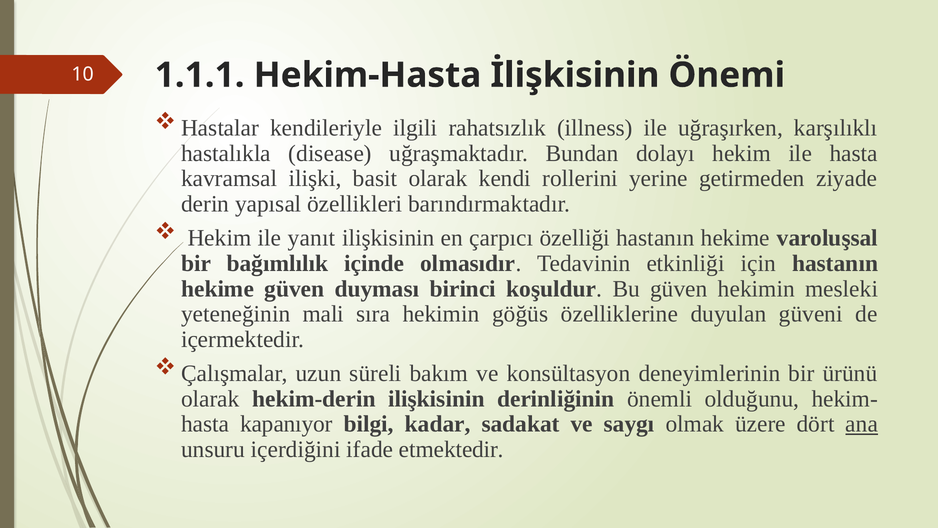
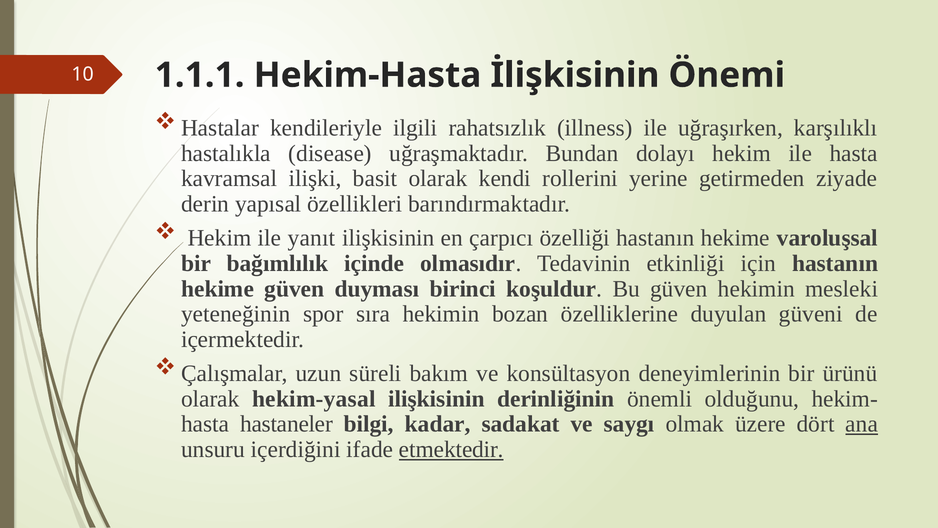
mali: mali -> spor
göğüs: göğüs -> bozan
hekim-derin: hekim-derin -> hekim-yasal
kapanıyor: kapanıyor -> hastaneler
etmektedir underline: none -> present
